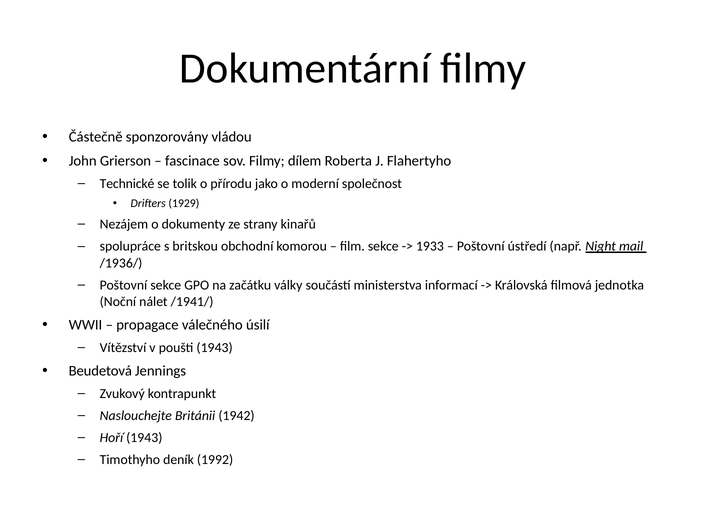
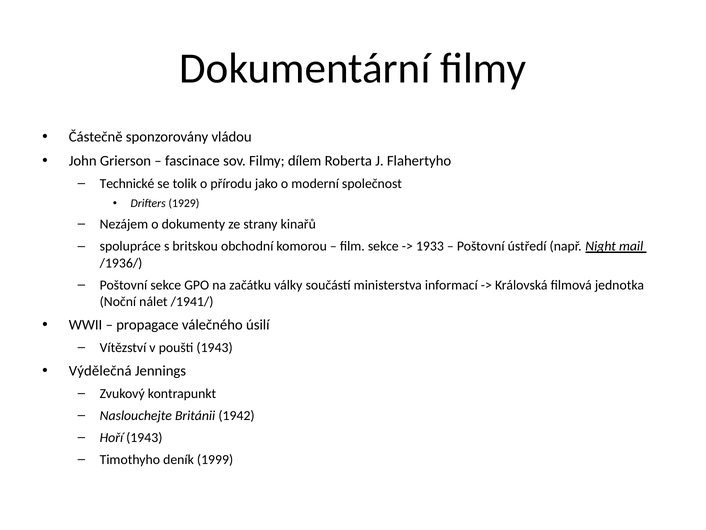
Beudetová: Beudetová -> Výdělečná
1992: 1992 -> 1999
